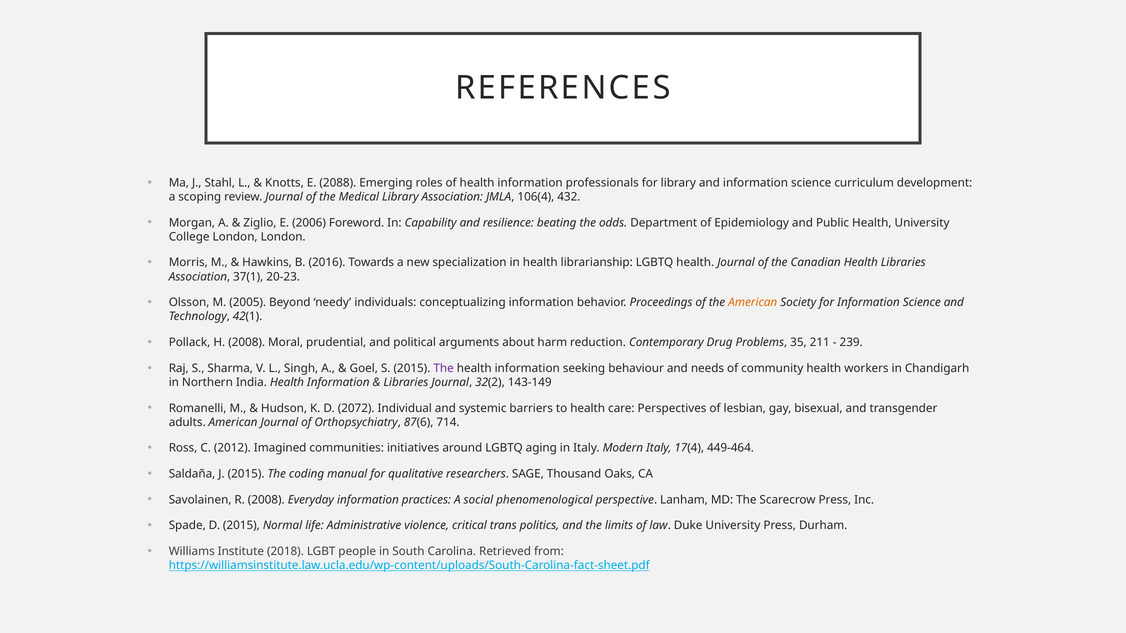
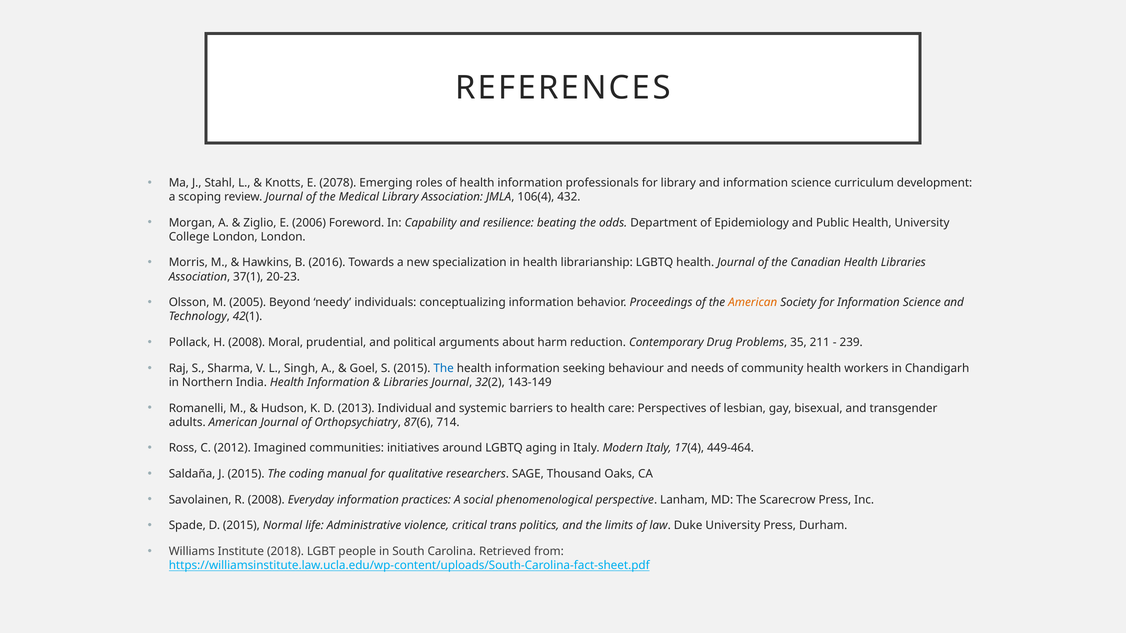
2088: 2088 -> 2078
The at (444, 368) colour: purple -> blue
2072: 2072 -> 2013
